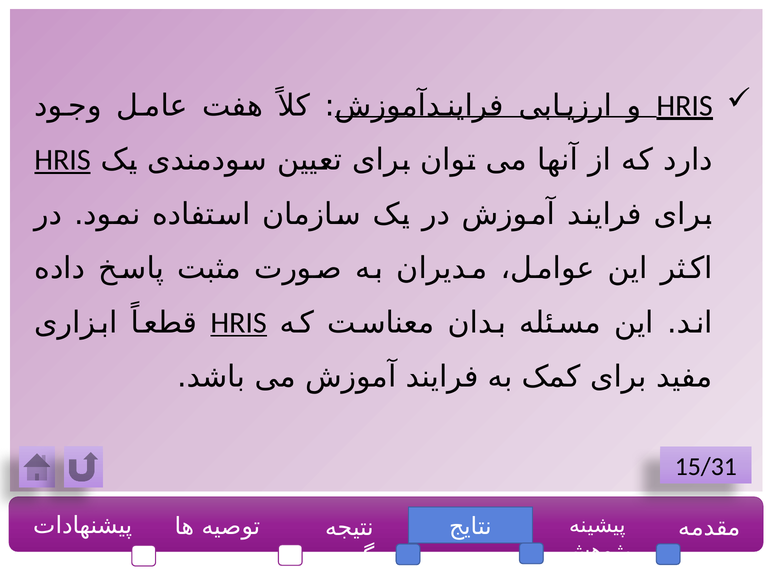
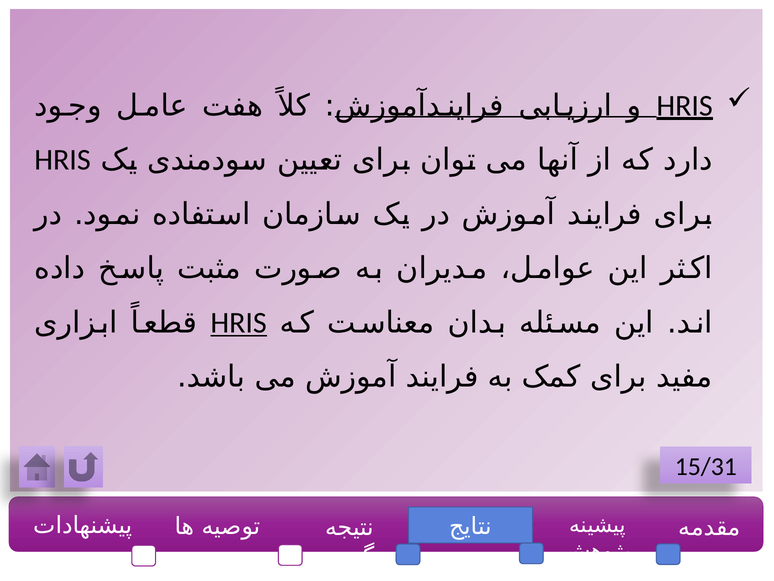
HRIS at (63, 160) underline: present -> none
